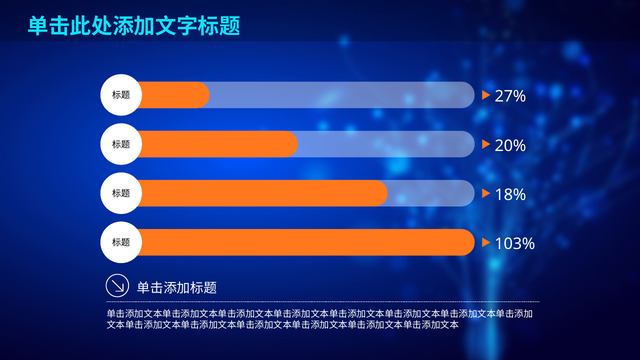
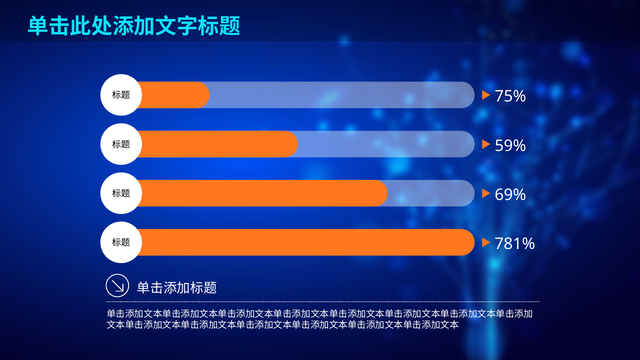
27%: 27% -> 75%
20%: 20% -> 59%
18%: 18% -> 69%
103%: 103% -> 781%
